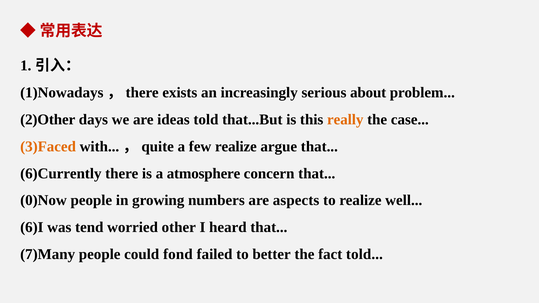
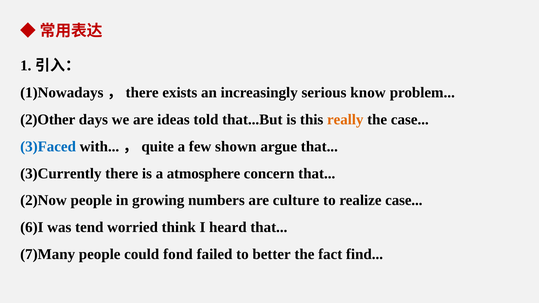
about: about -> know
3)Faced colour: orange -> blue
few realize: realize -> shown
6)Currently: 6)Currently -> 3)Currently
0)Now: 0)Now -> 2)Now
aspects: aspects -> culture
realize well: well -> case
other: other -> think
fact told: told -> find
